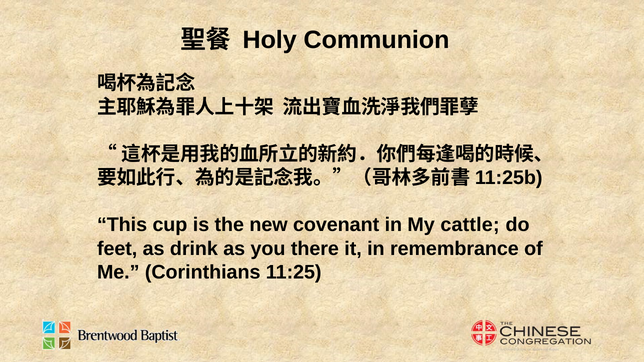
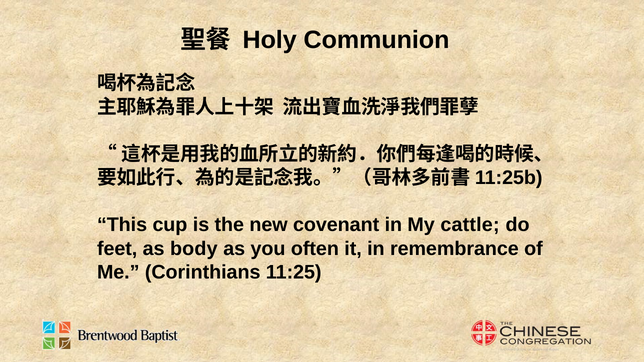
drink: drink -> body
there: there -> often
